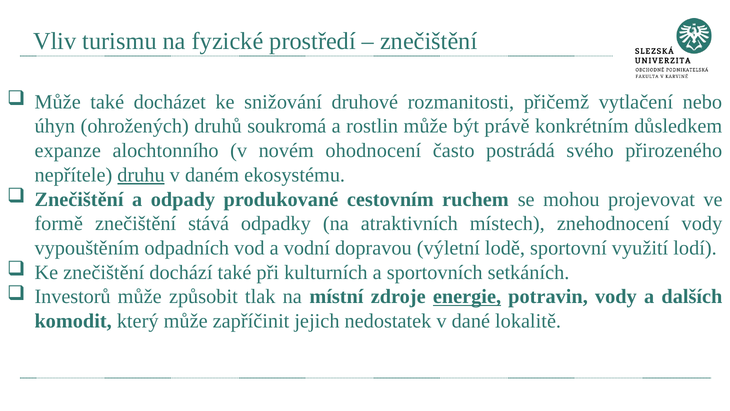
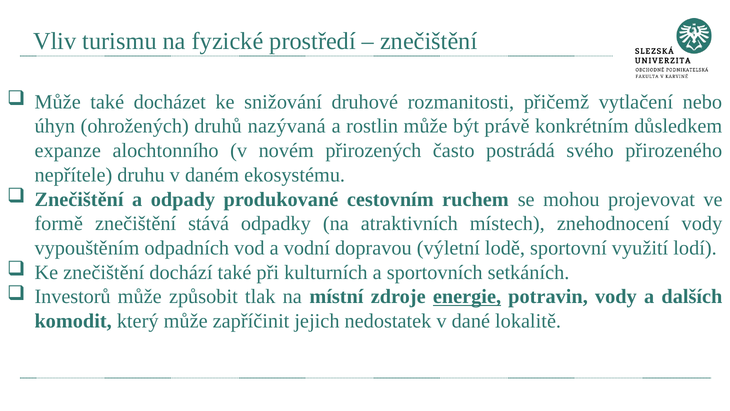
soukromá: soukromá -> nazývaná
ohodnocení: ohodnocení -> přirozených
druhu underline: present -> none
